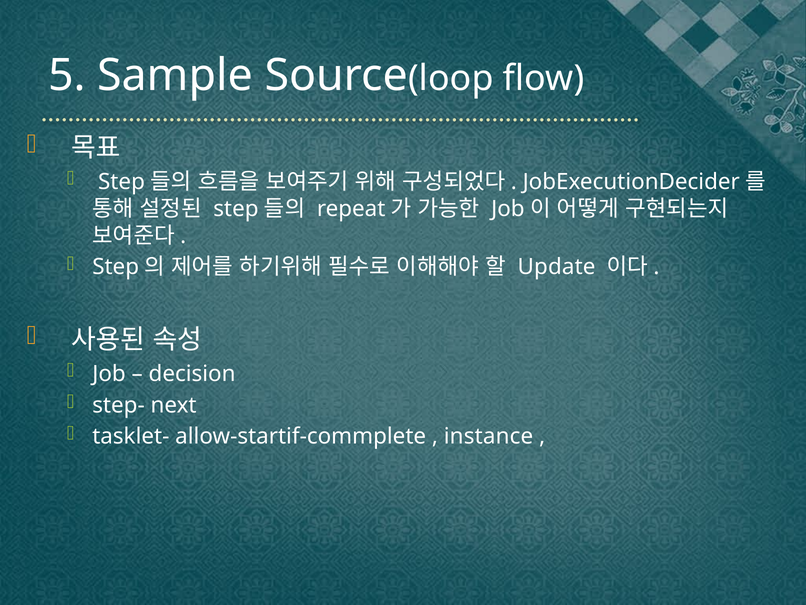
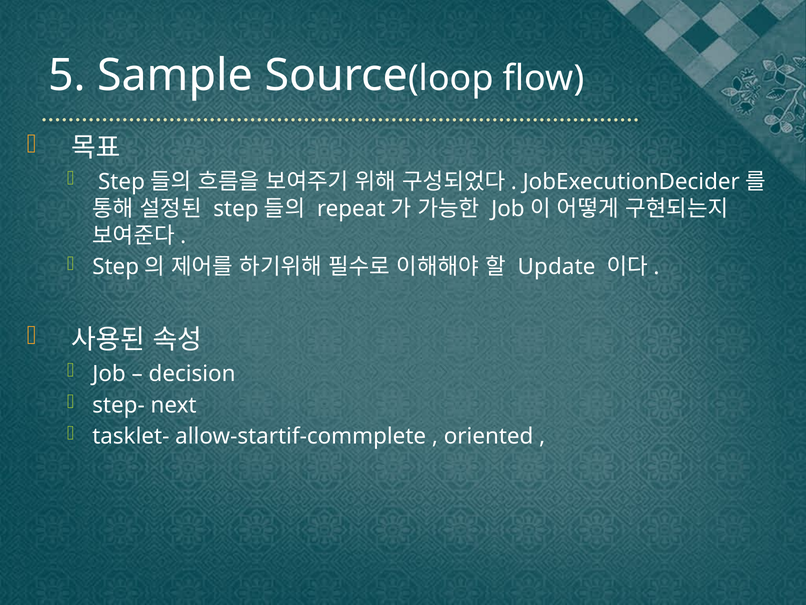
instance: instance -> oriented
